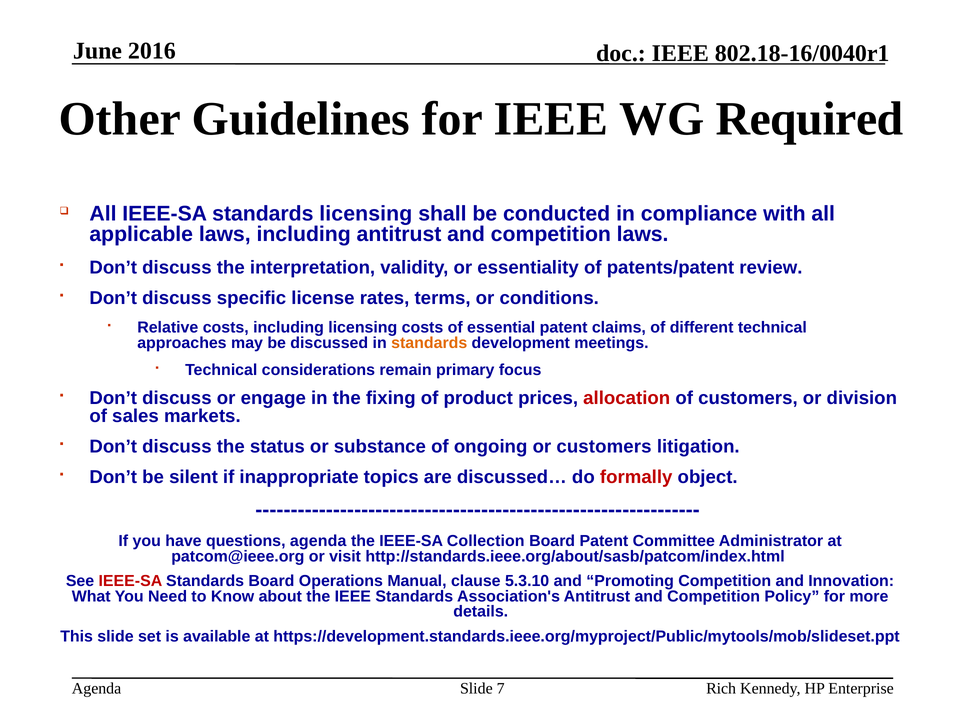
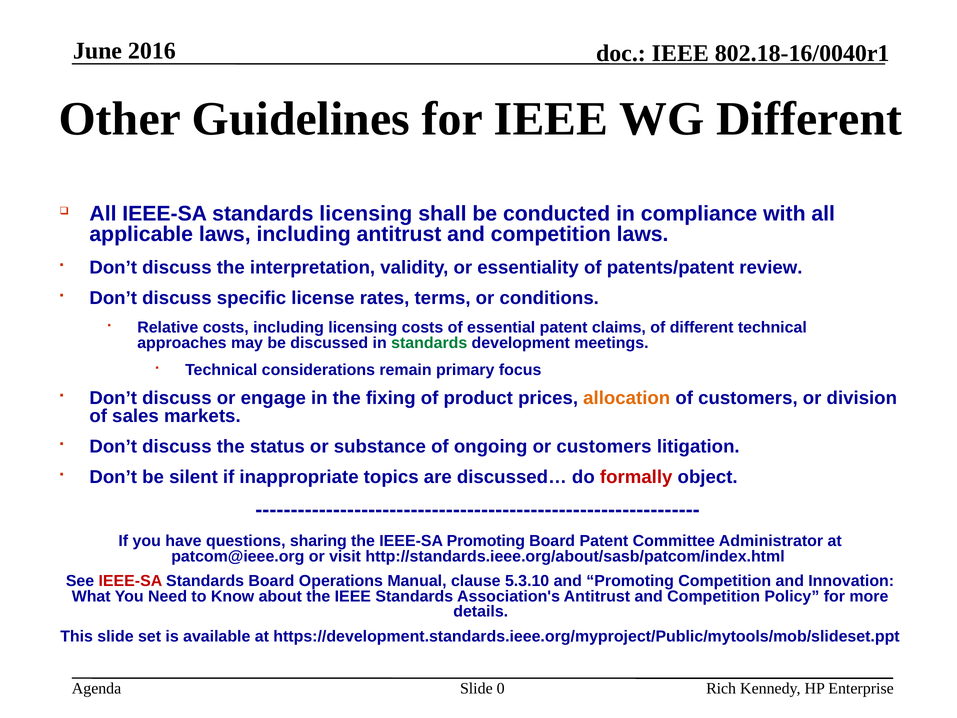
WG Required: Required -> Different
standards at (429, 343) colour: orange -> green
allocation colour: red -> orange
questions agenda: agenda -> sharing
IEEE-SA Collection: Collection -> Promoting
7: 7 -> 0
